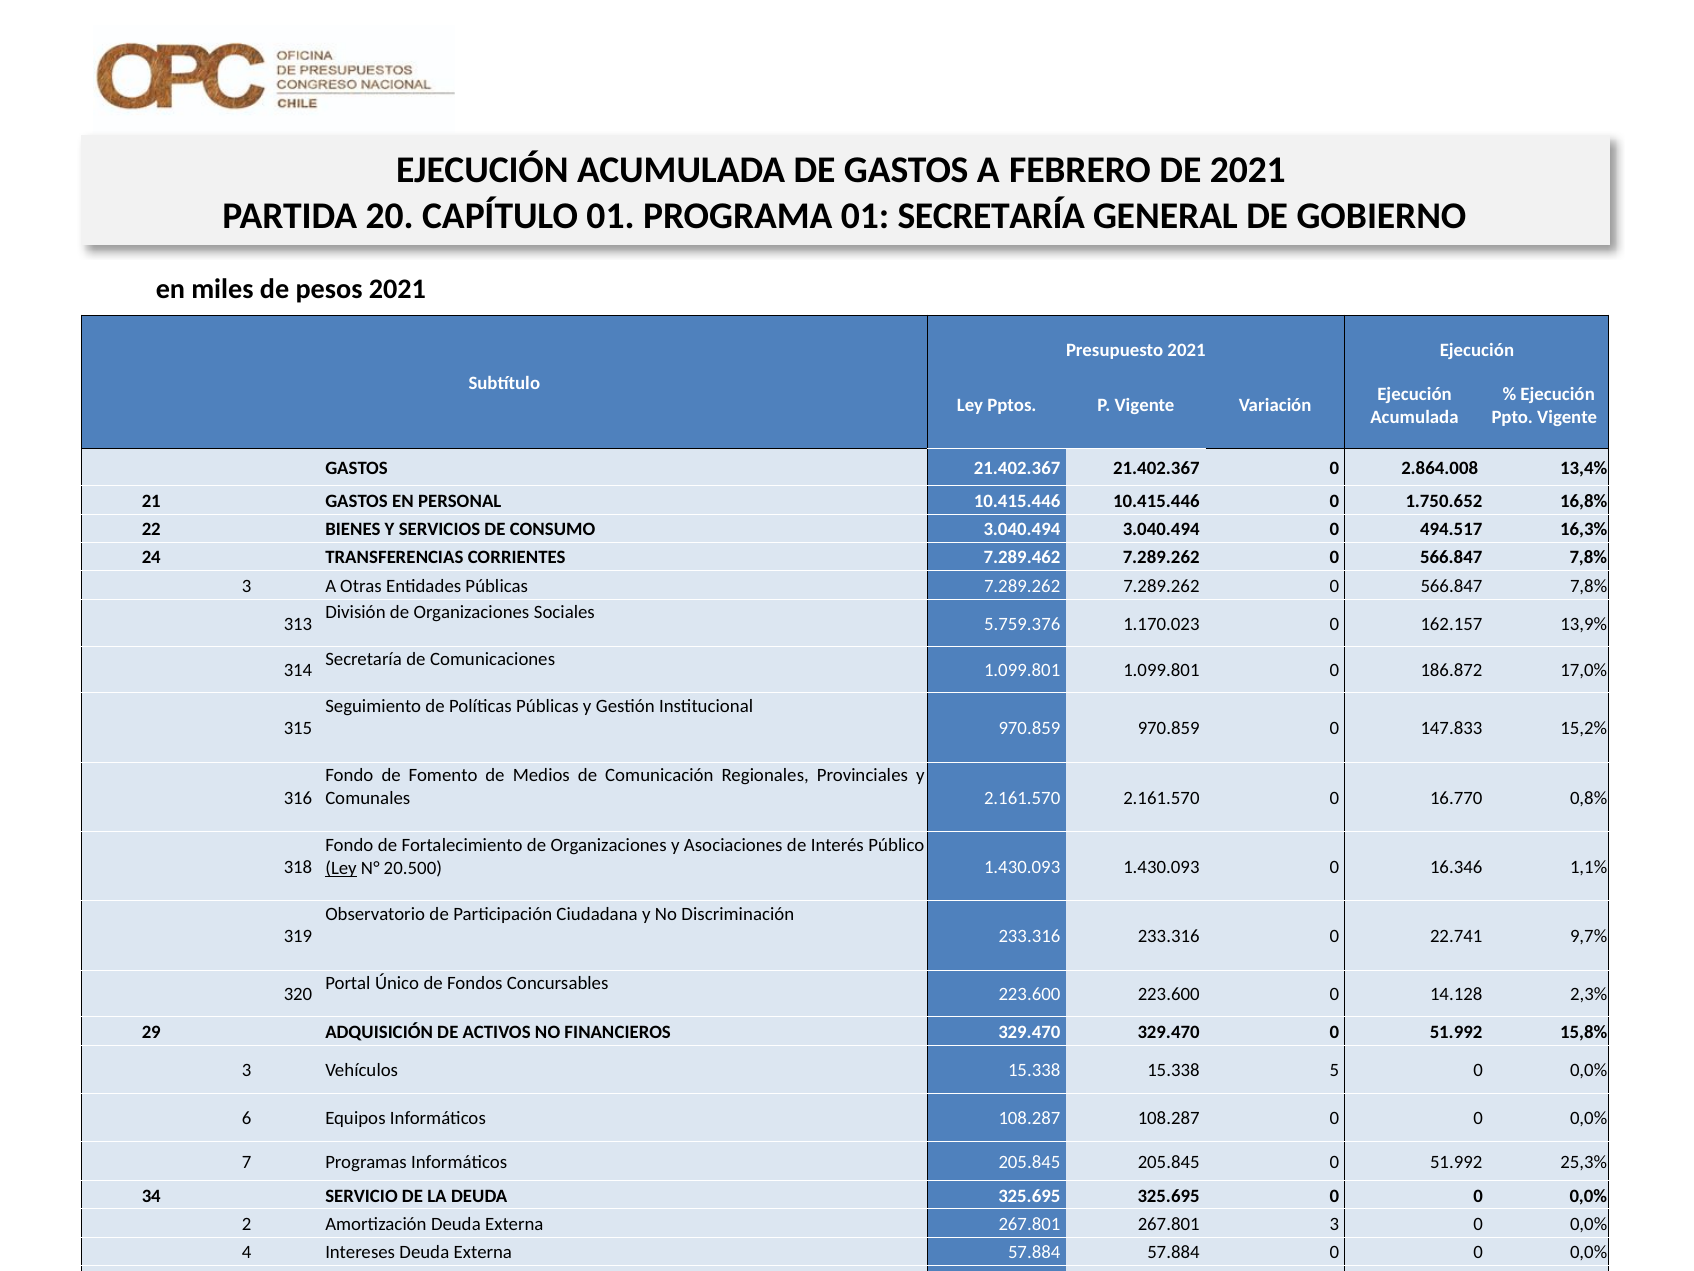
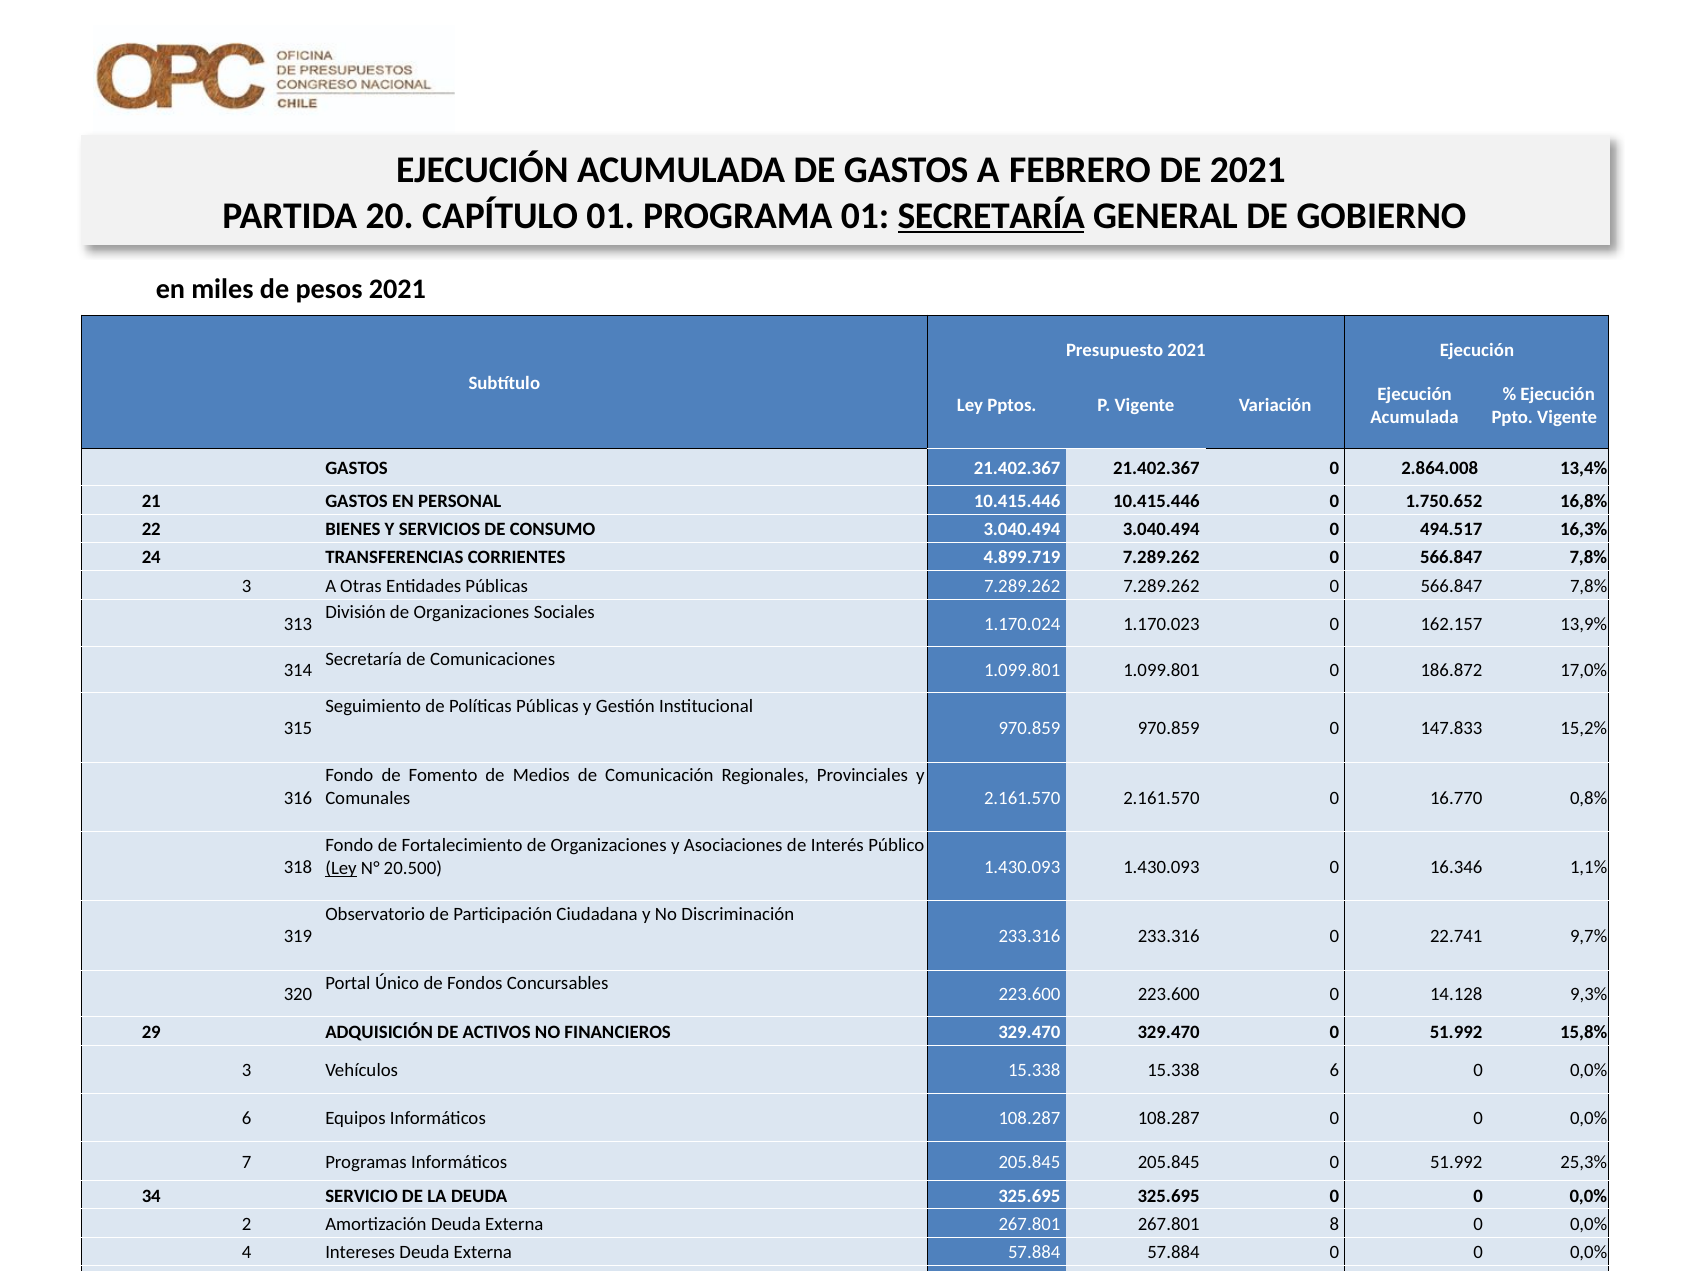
SECRETARÍA at (991, 216) underline: none -> present
7.289.462: 7.289.462 -> 4.899.719
5.759.376: 5.759.376 -> 1.170.024
2,3%: 2,3% -> 9,3%
15.338 5: 5 -> 6
267.801 3: 3 -> 8
